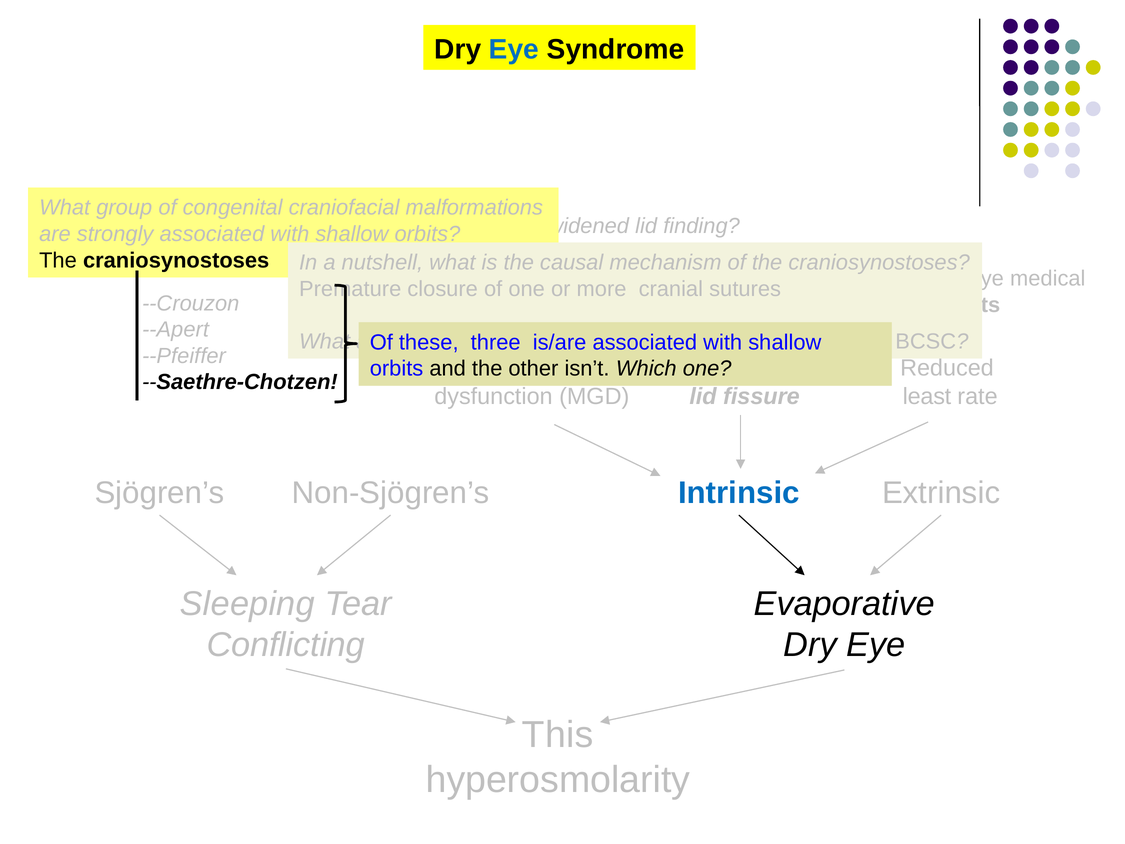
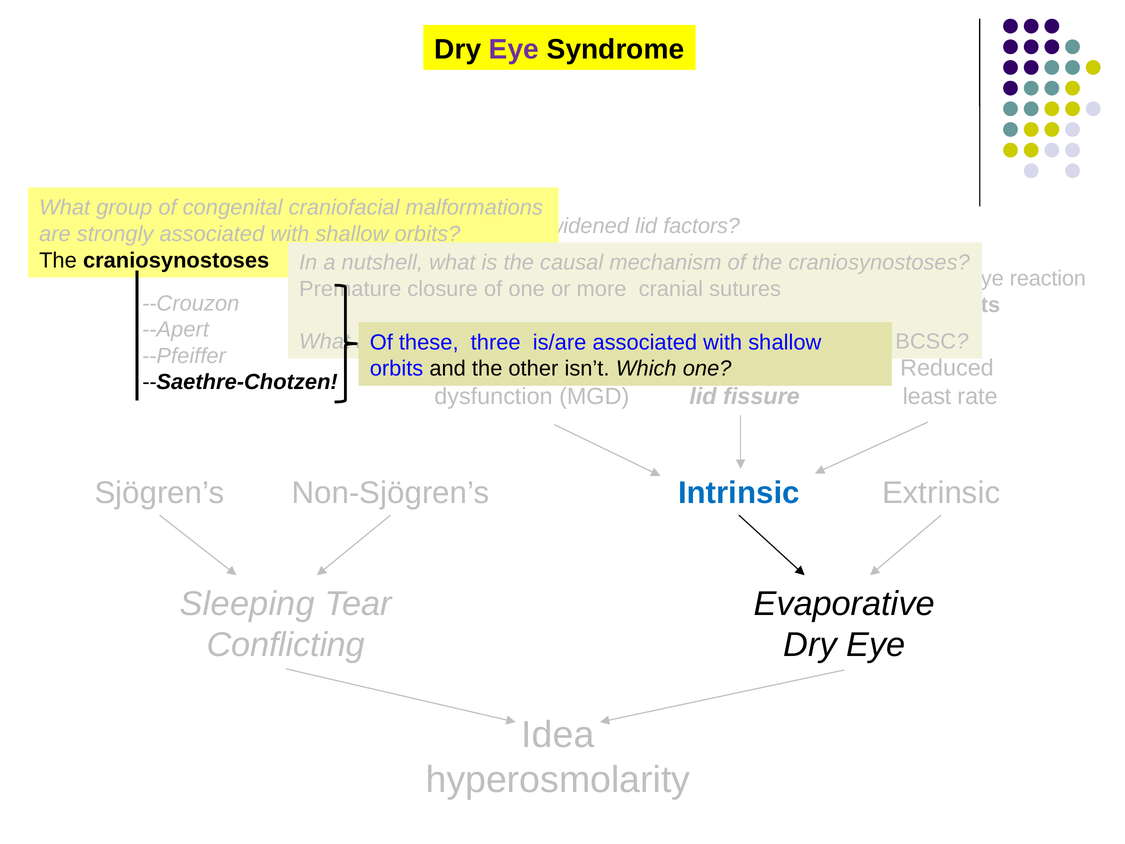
Eye at (514, 49) colour: blue -> purple
finding: finding -> factors
medical: medical -> reaction
This: This -> Idea
